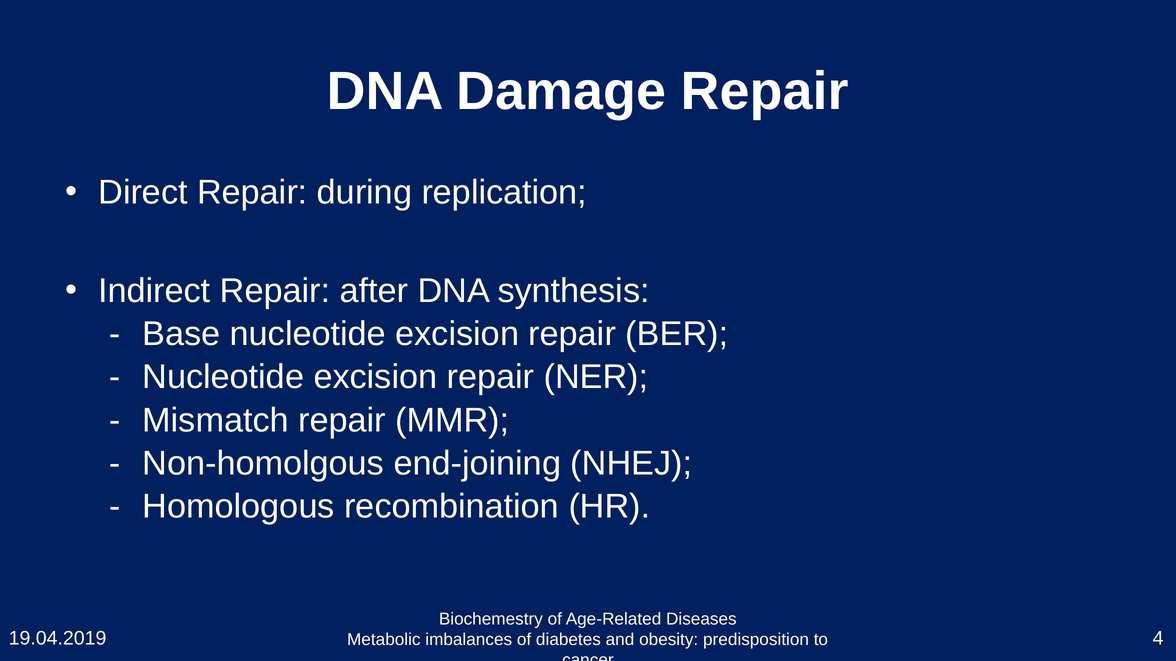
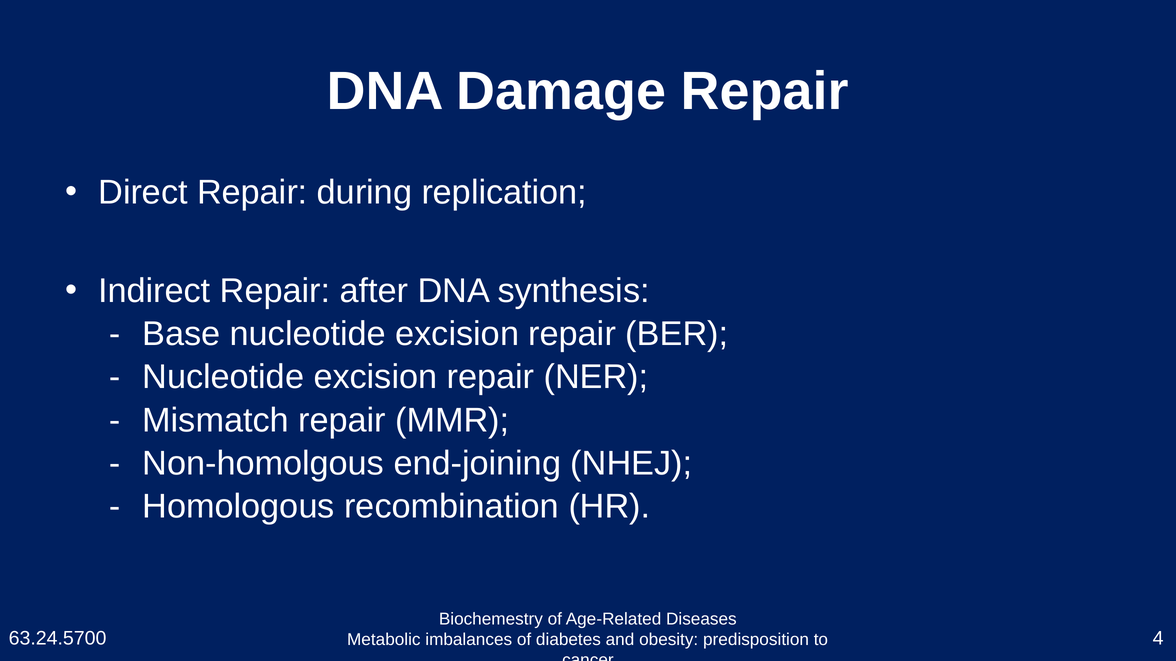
19.04.2019: 19.04.2019 -> 63.24.5700
